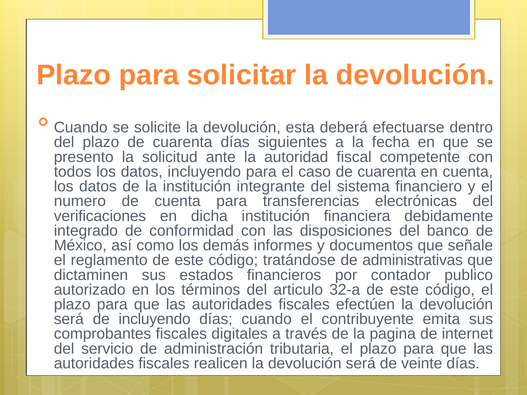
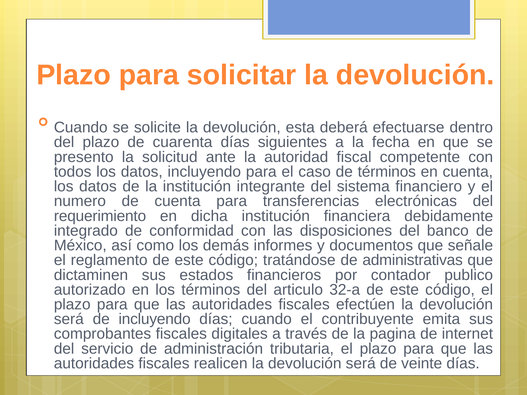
caso de cuarenta: cuarenta -> términos
verificaciones: verificaciones -> requerimiento
